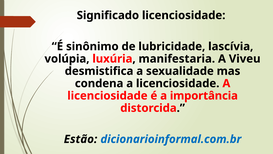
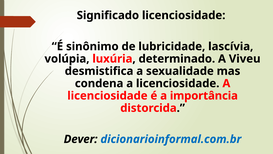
manifestaria: manifestaria -> determinado
Estão: Estão -> Dever
